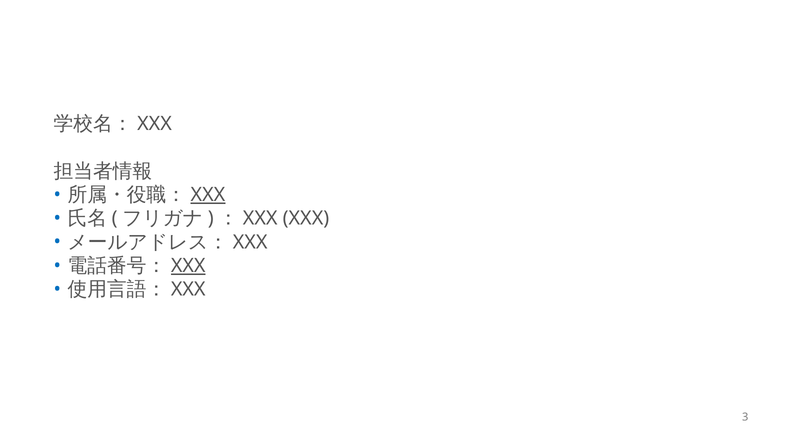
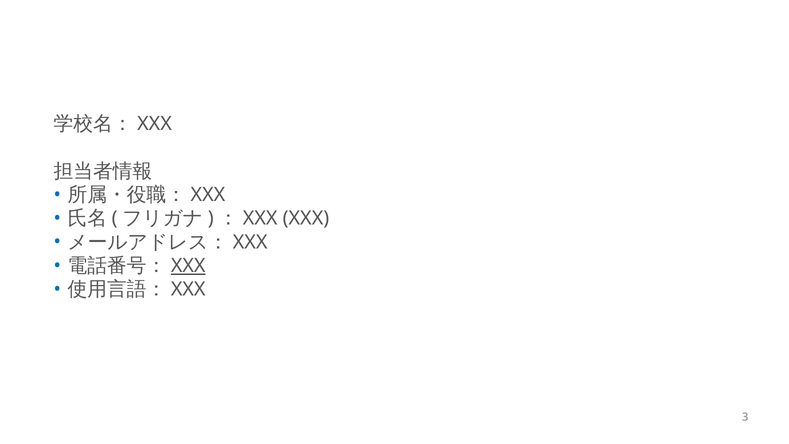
XXX at (208, 195) underline: present -> none
